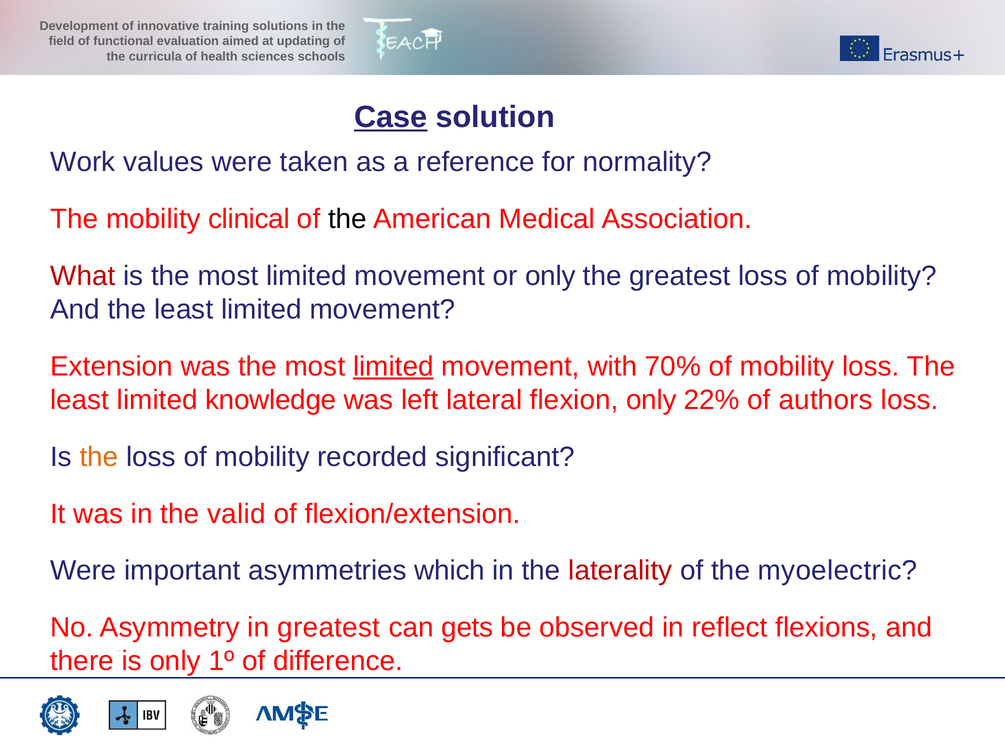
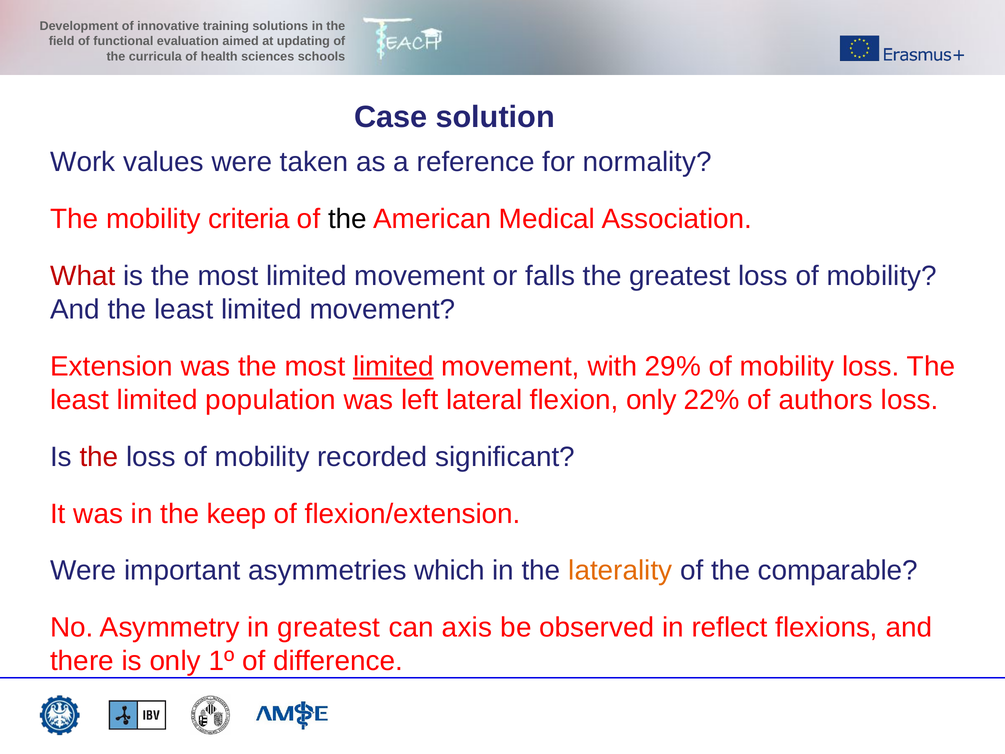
Case underline: present -> none
clinical: clinical -> criteria
or only: only -> falls
70%: 70% -> 29%
knowledge: knowledge -> population
the at (99, 457) colour: orange -> red
valid: valid -> keep
laterality colour: red -> orange
myoelectric: myoelectric -> comparable
gets: gets -> axis
